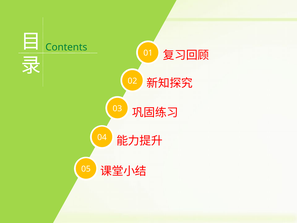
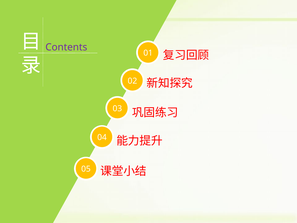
Contents colour: green -> purple
